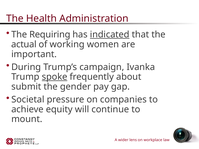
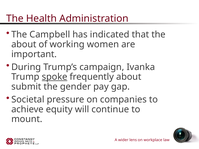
Requiring: Requiring -> Campbell
indicated underline: present -> none
actual at (24, 44): actual -> about
